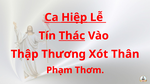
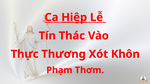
Thác underline: present -> none
Thập: Thập -> Thực
Thân: Thân -> Khôn
